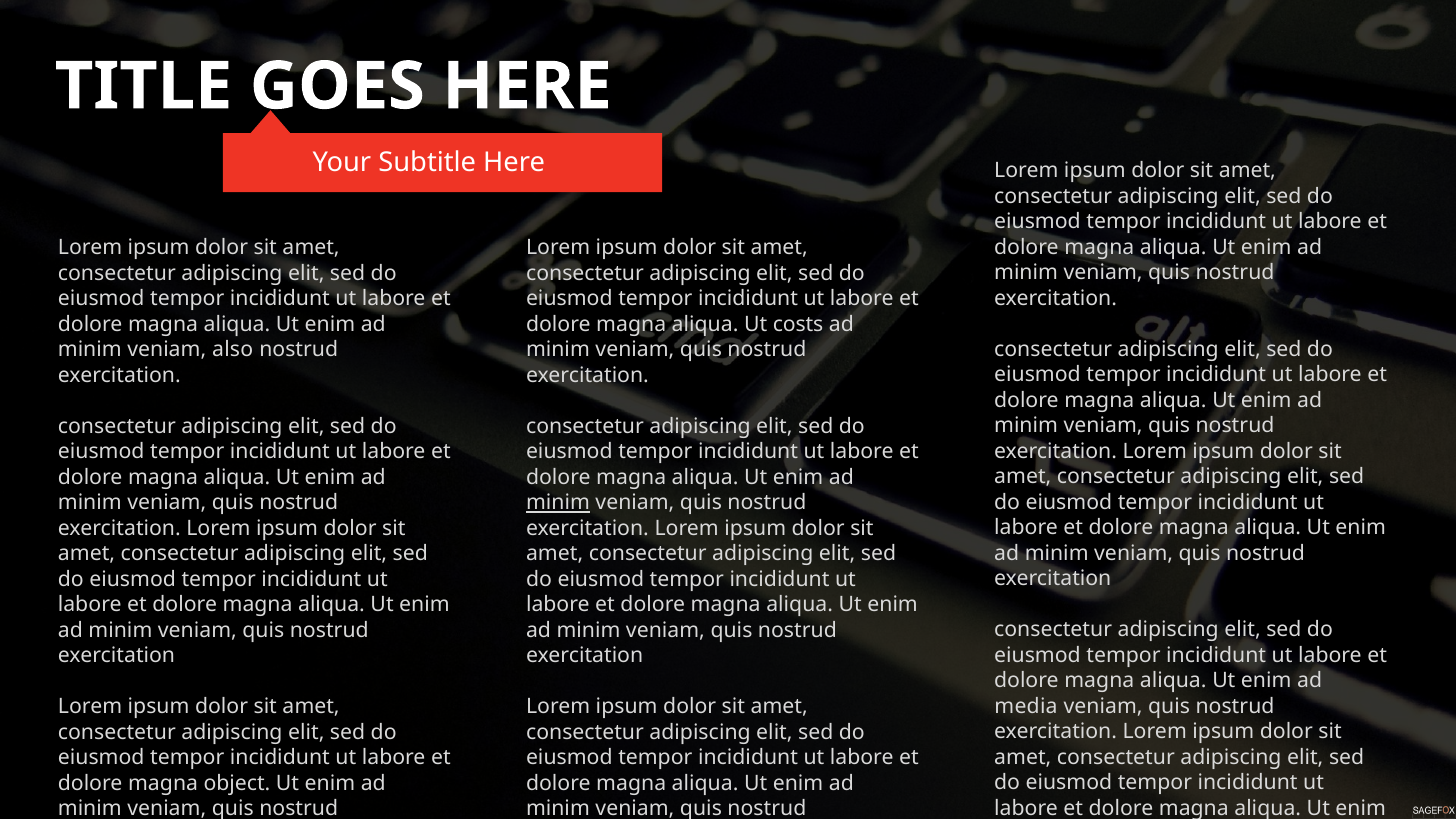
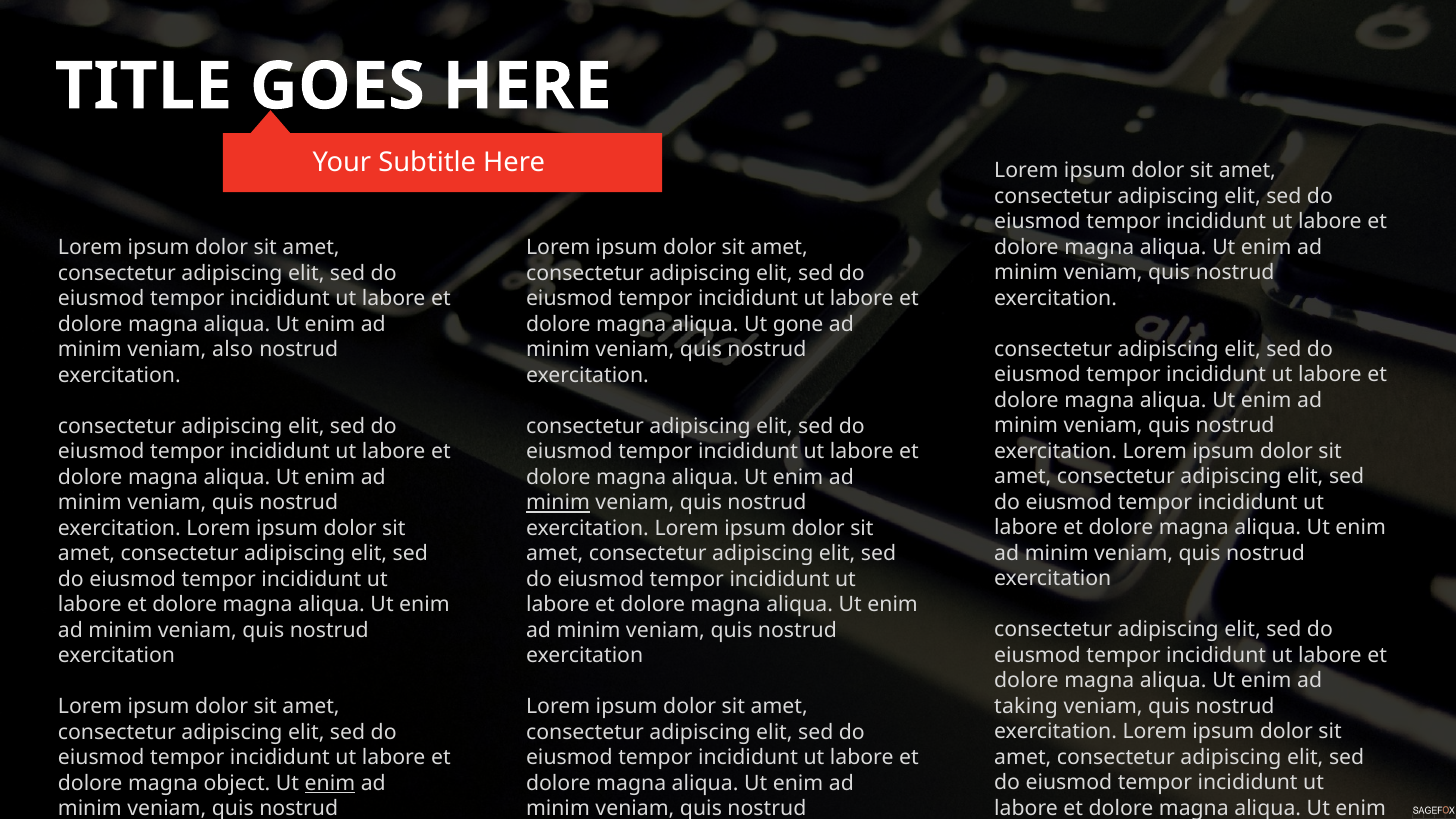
costs: costs -> gone
media: media -> taking
enim at (330, 783) underline: none -> present
